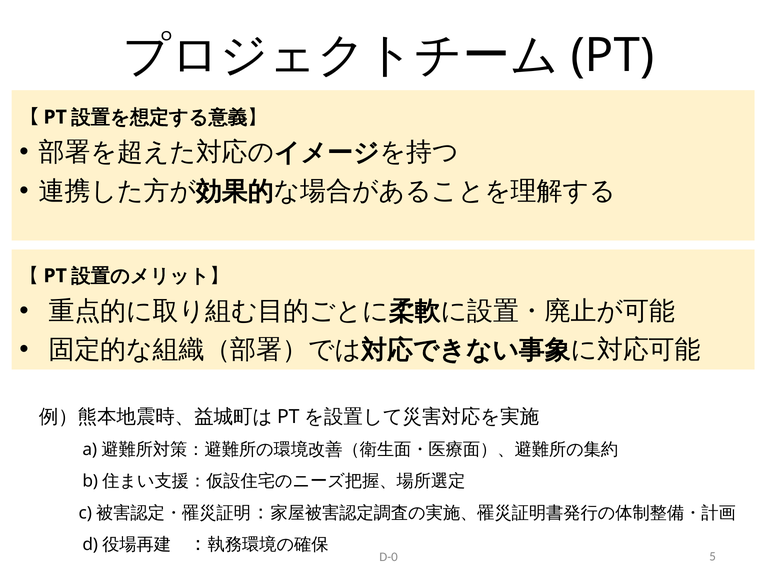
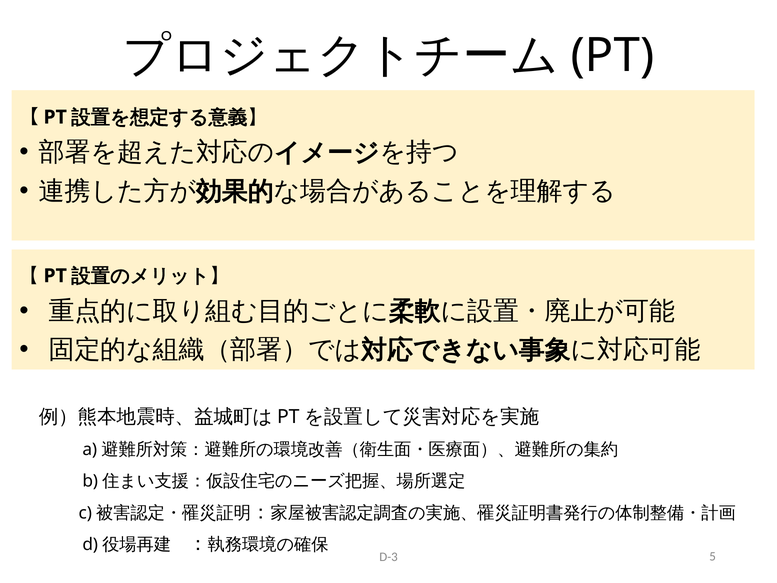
D-0: D-0 -> D-3
